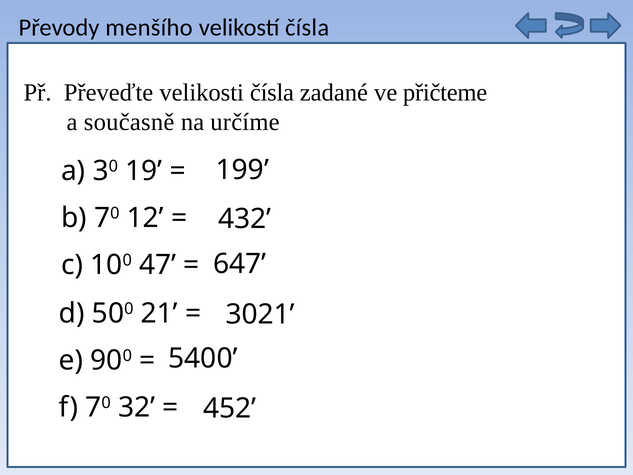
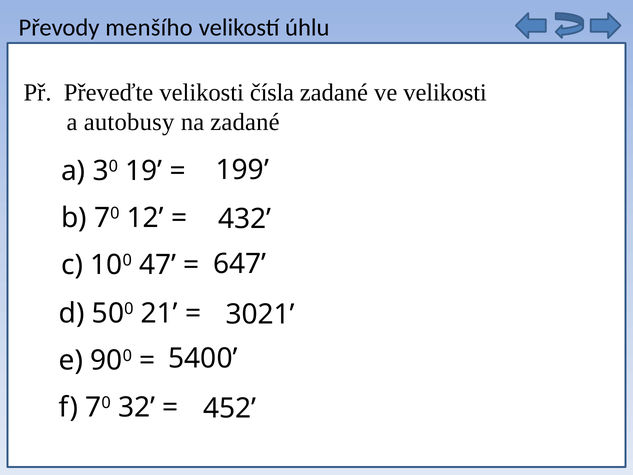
velikostí čísla: čísla -> úhlu
ve přičteme: přičteme -> velikosti
a současně: současně -> autobusy
na určíme: určíme -> zadané
